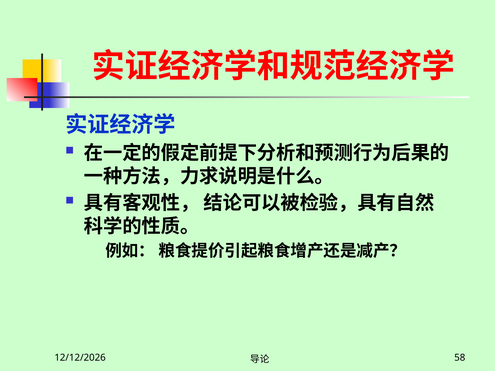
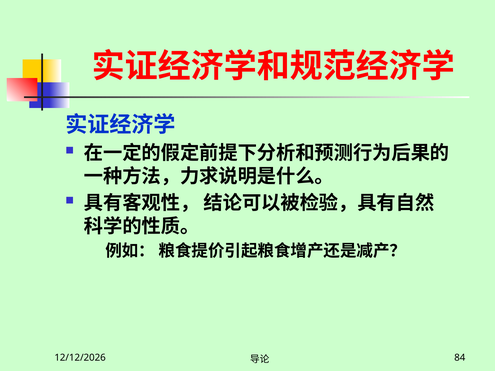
58: 58 -> 84
